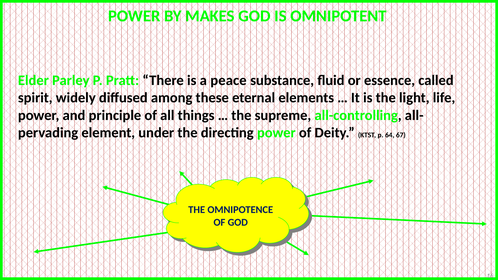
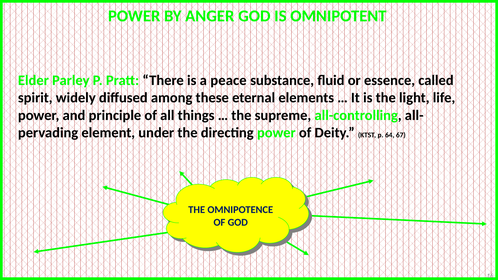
MAKES: MAKES -> ANGER
